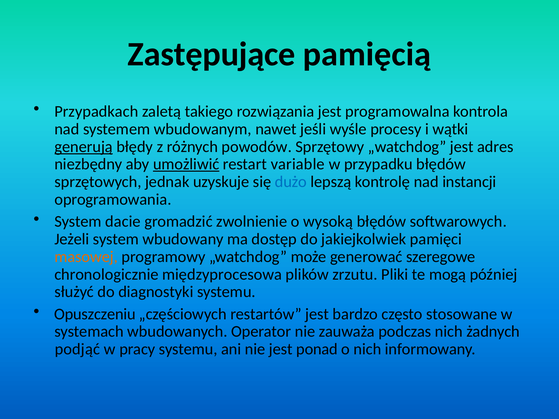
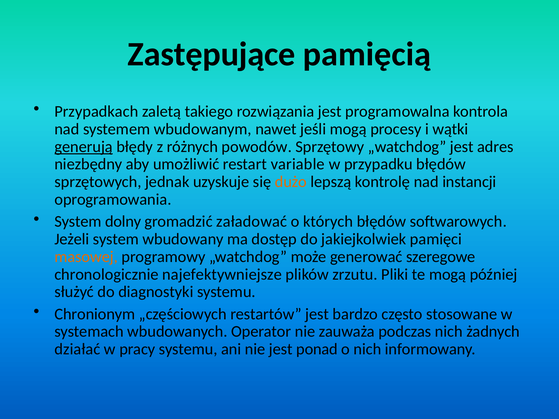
jeśli wyśle: wyśle -> mogą
umożliwić underline: present -> none
dużo colour: blue -> orange
dacie: dacie -> dolny
zwolnienie: zwolnienie -> załadować
wysoką: wysoką -> których
międzyprocesowa: międzyprocesowa -> najefektywniejsze
Opuszczeniu: Opuszczeniu -> Chronionym
podjąć: podjąć -> działać
